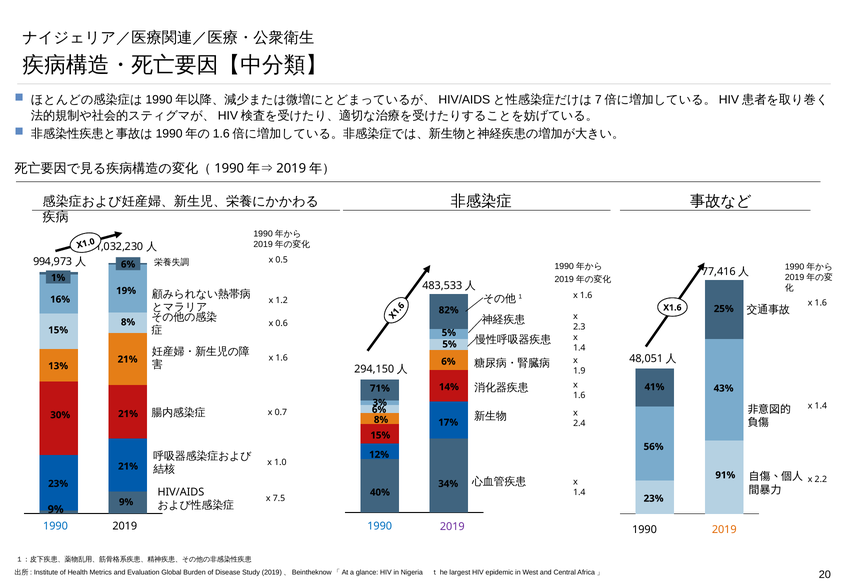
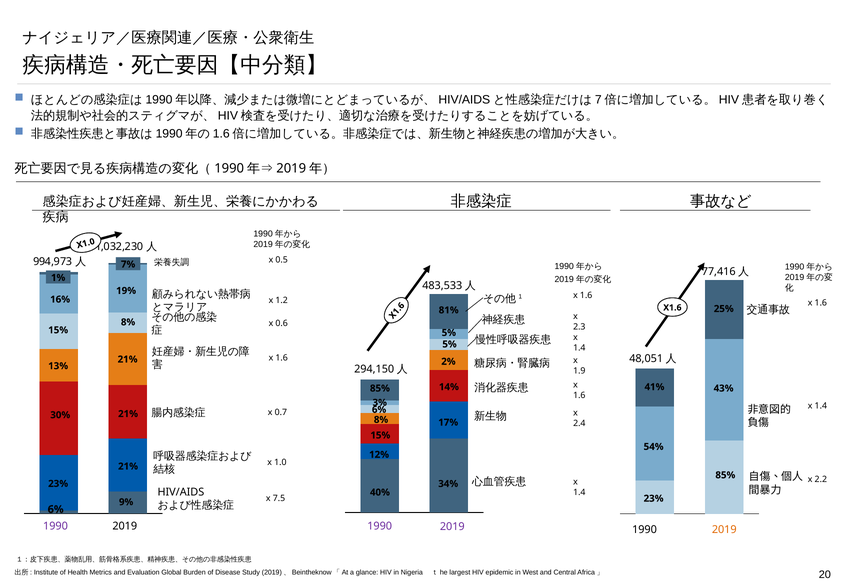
6% at (128, 264): 6% -> 7%
82%: 82% -> 81%
6% at (448, 362): 6% -> 2%
71% at (380, 388): 71% -> 85%
56%: 56% -> 54%
91% at (725, 475): 91% -> 85%
9% at (56, 509): 9% -> 6%
1990 at (56, 526) colour: blue -> purple
1990 at (380, 526) colour: blue -> purple
